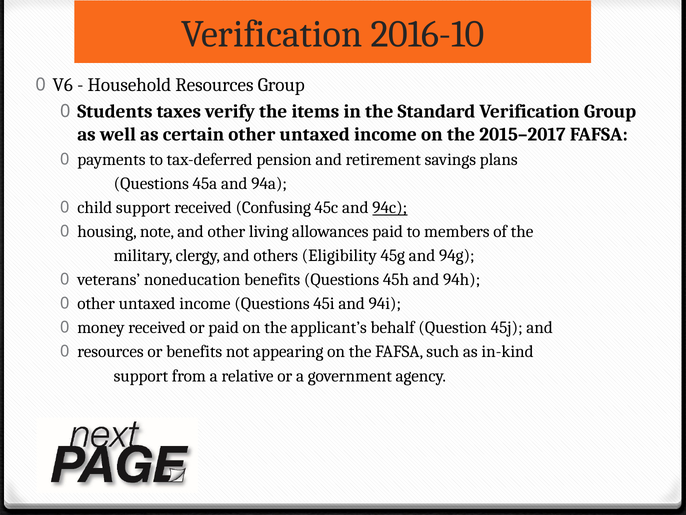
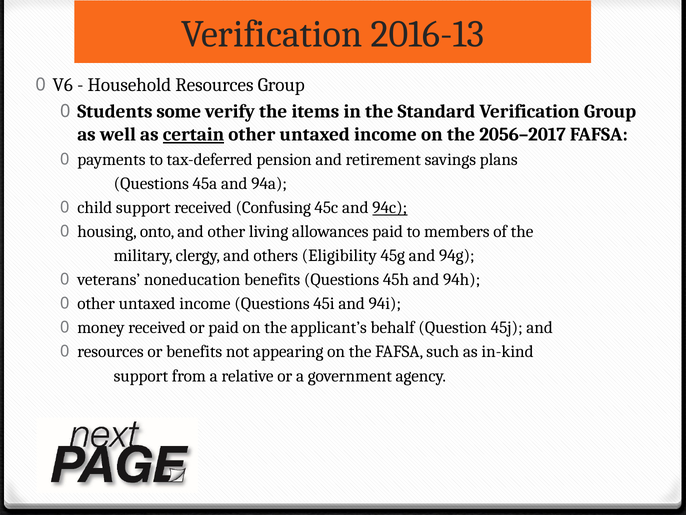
2016-10: 2016-10 -> 2016-13
taxes: taxes -> some
certain underline: none -> present
2015–2017: 2015–2017 -> 2056–2017
note: note -> onto
